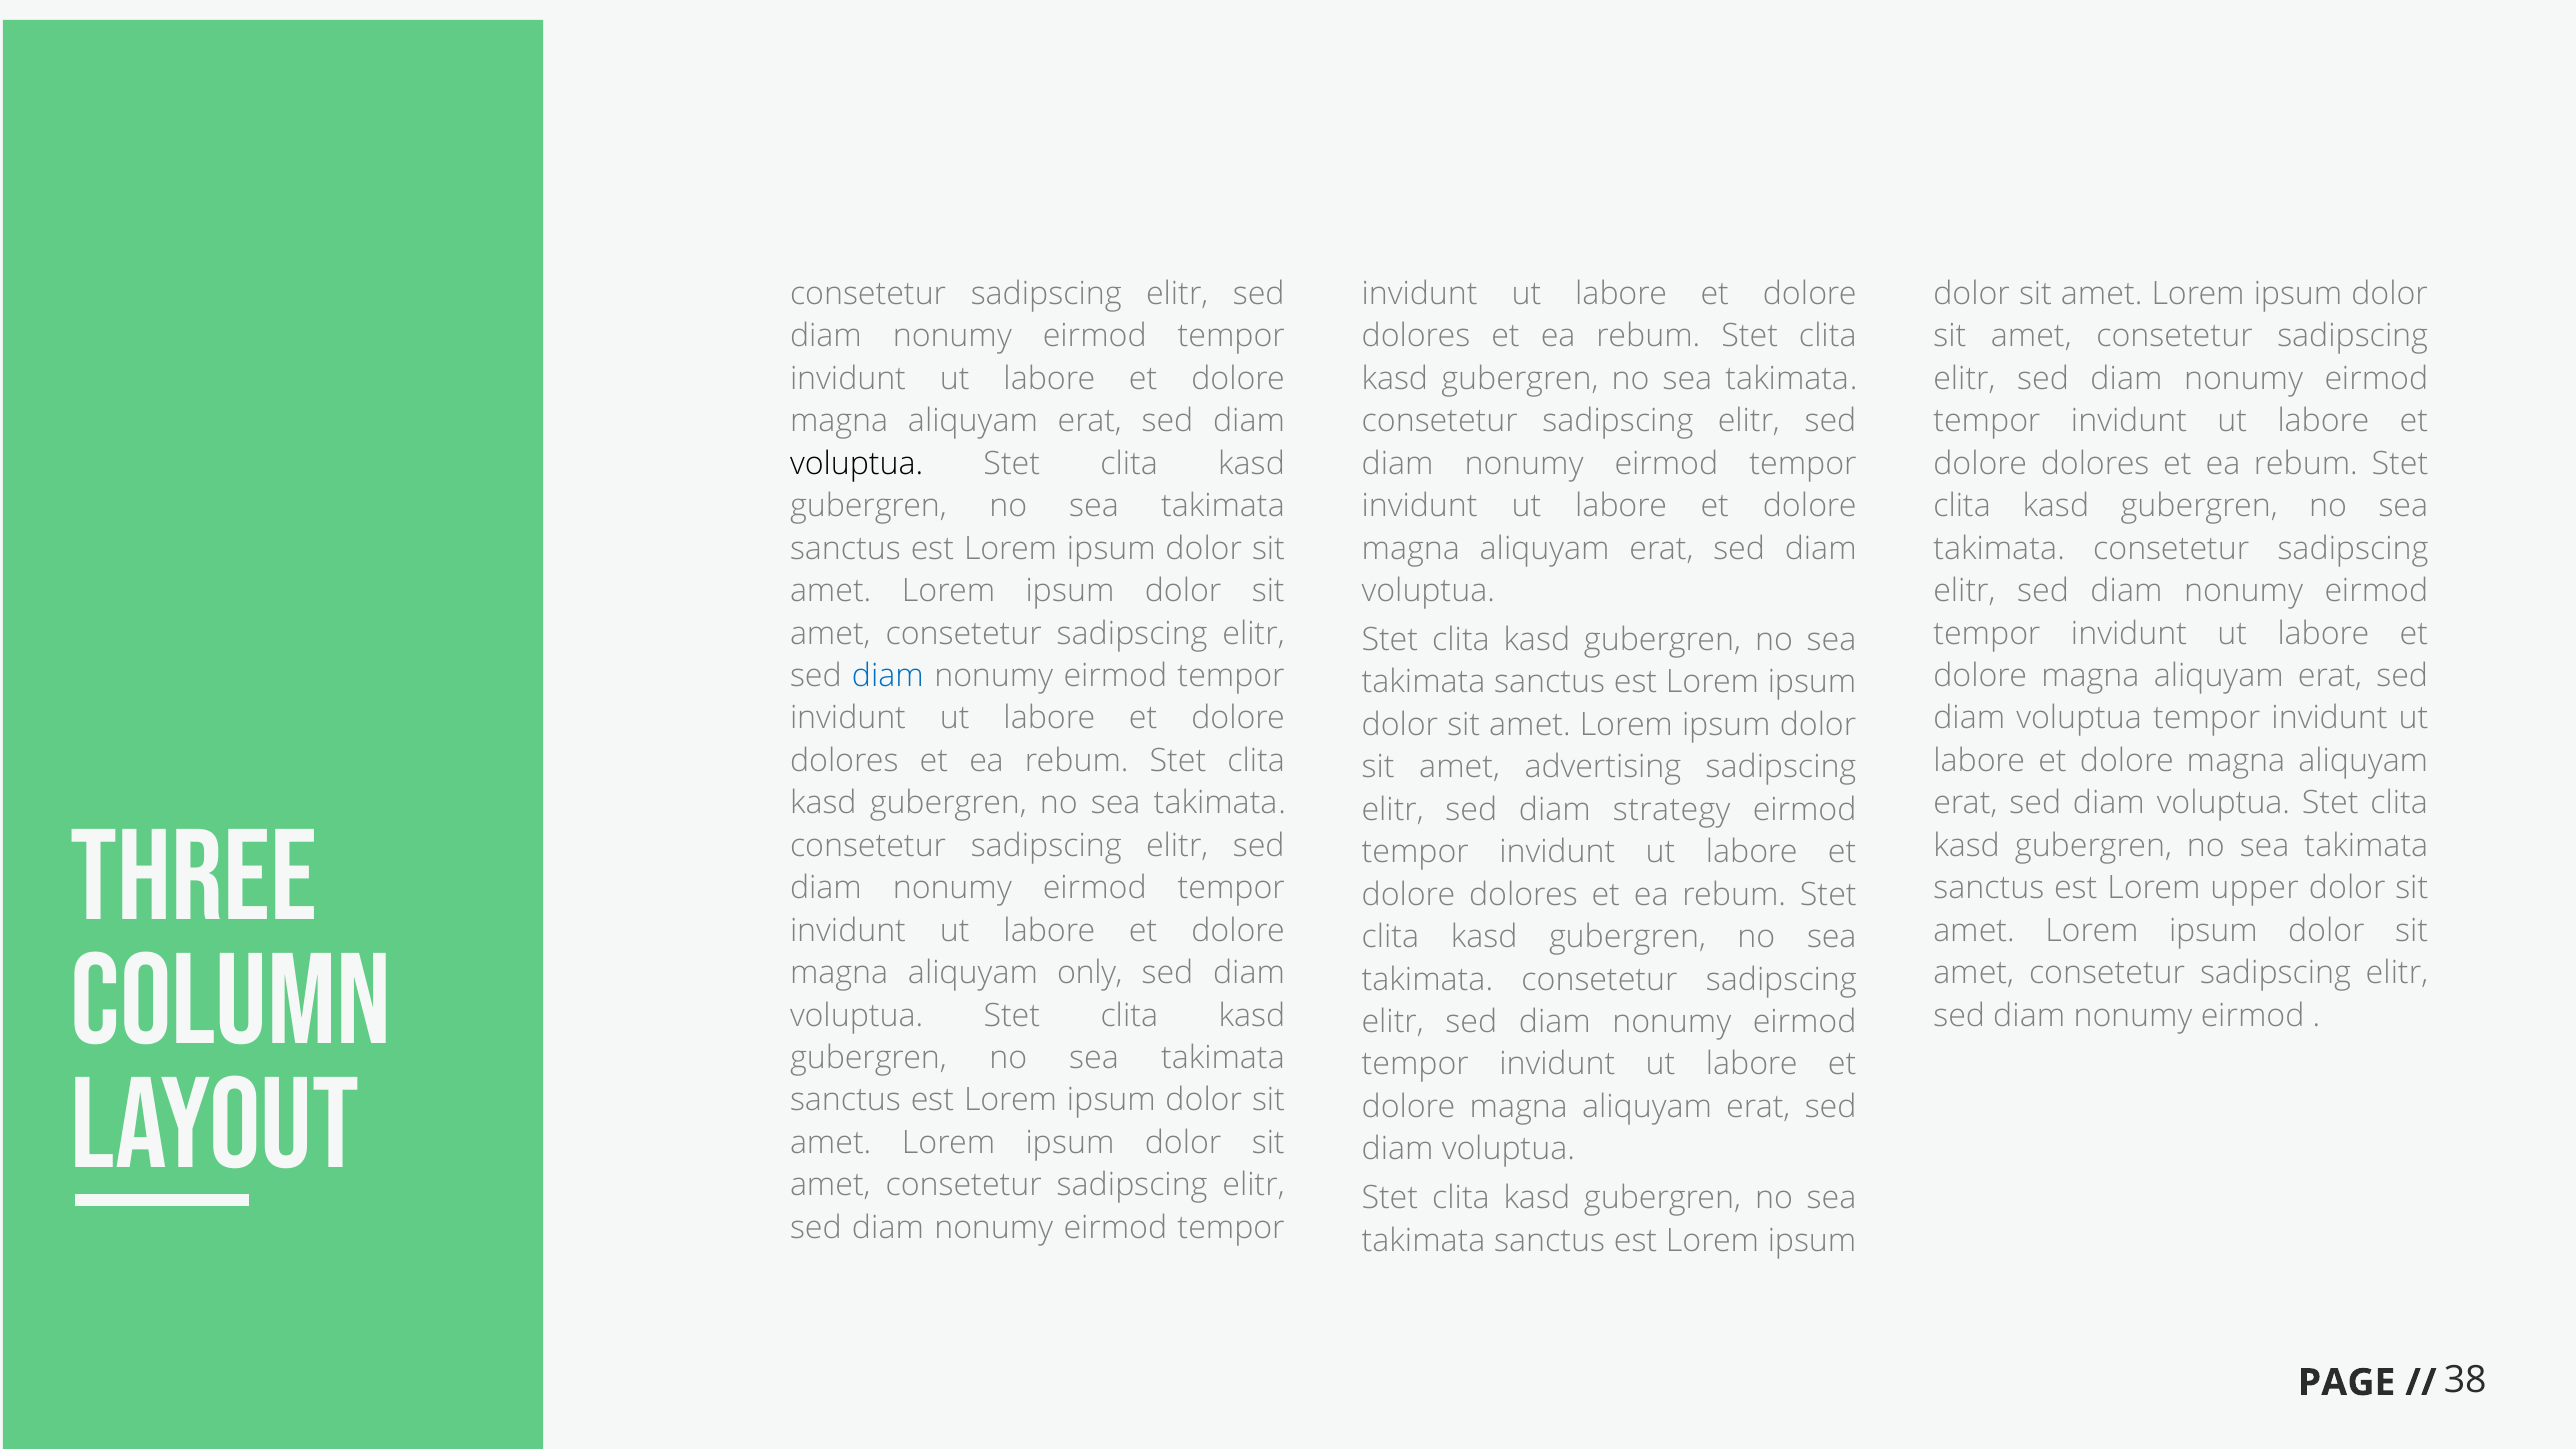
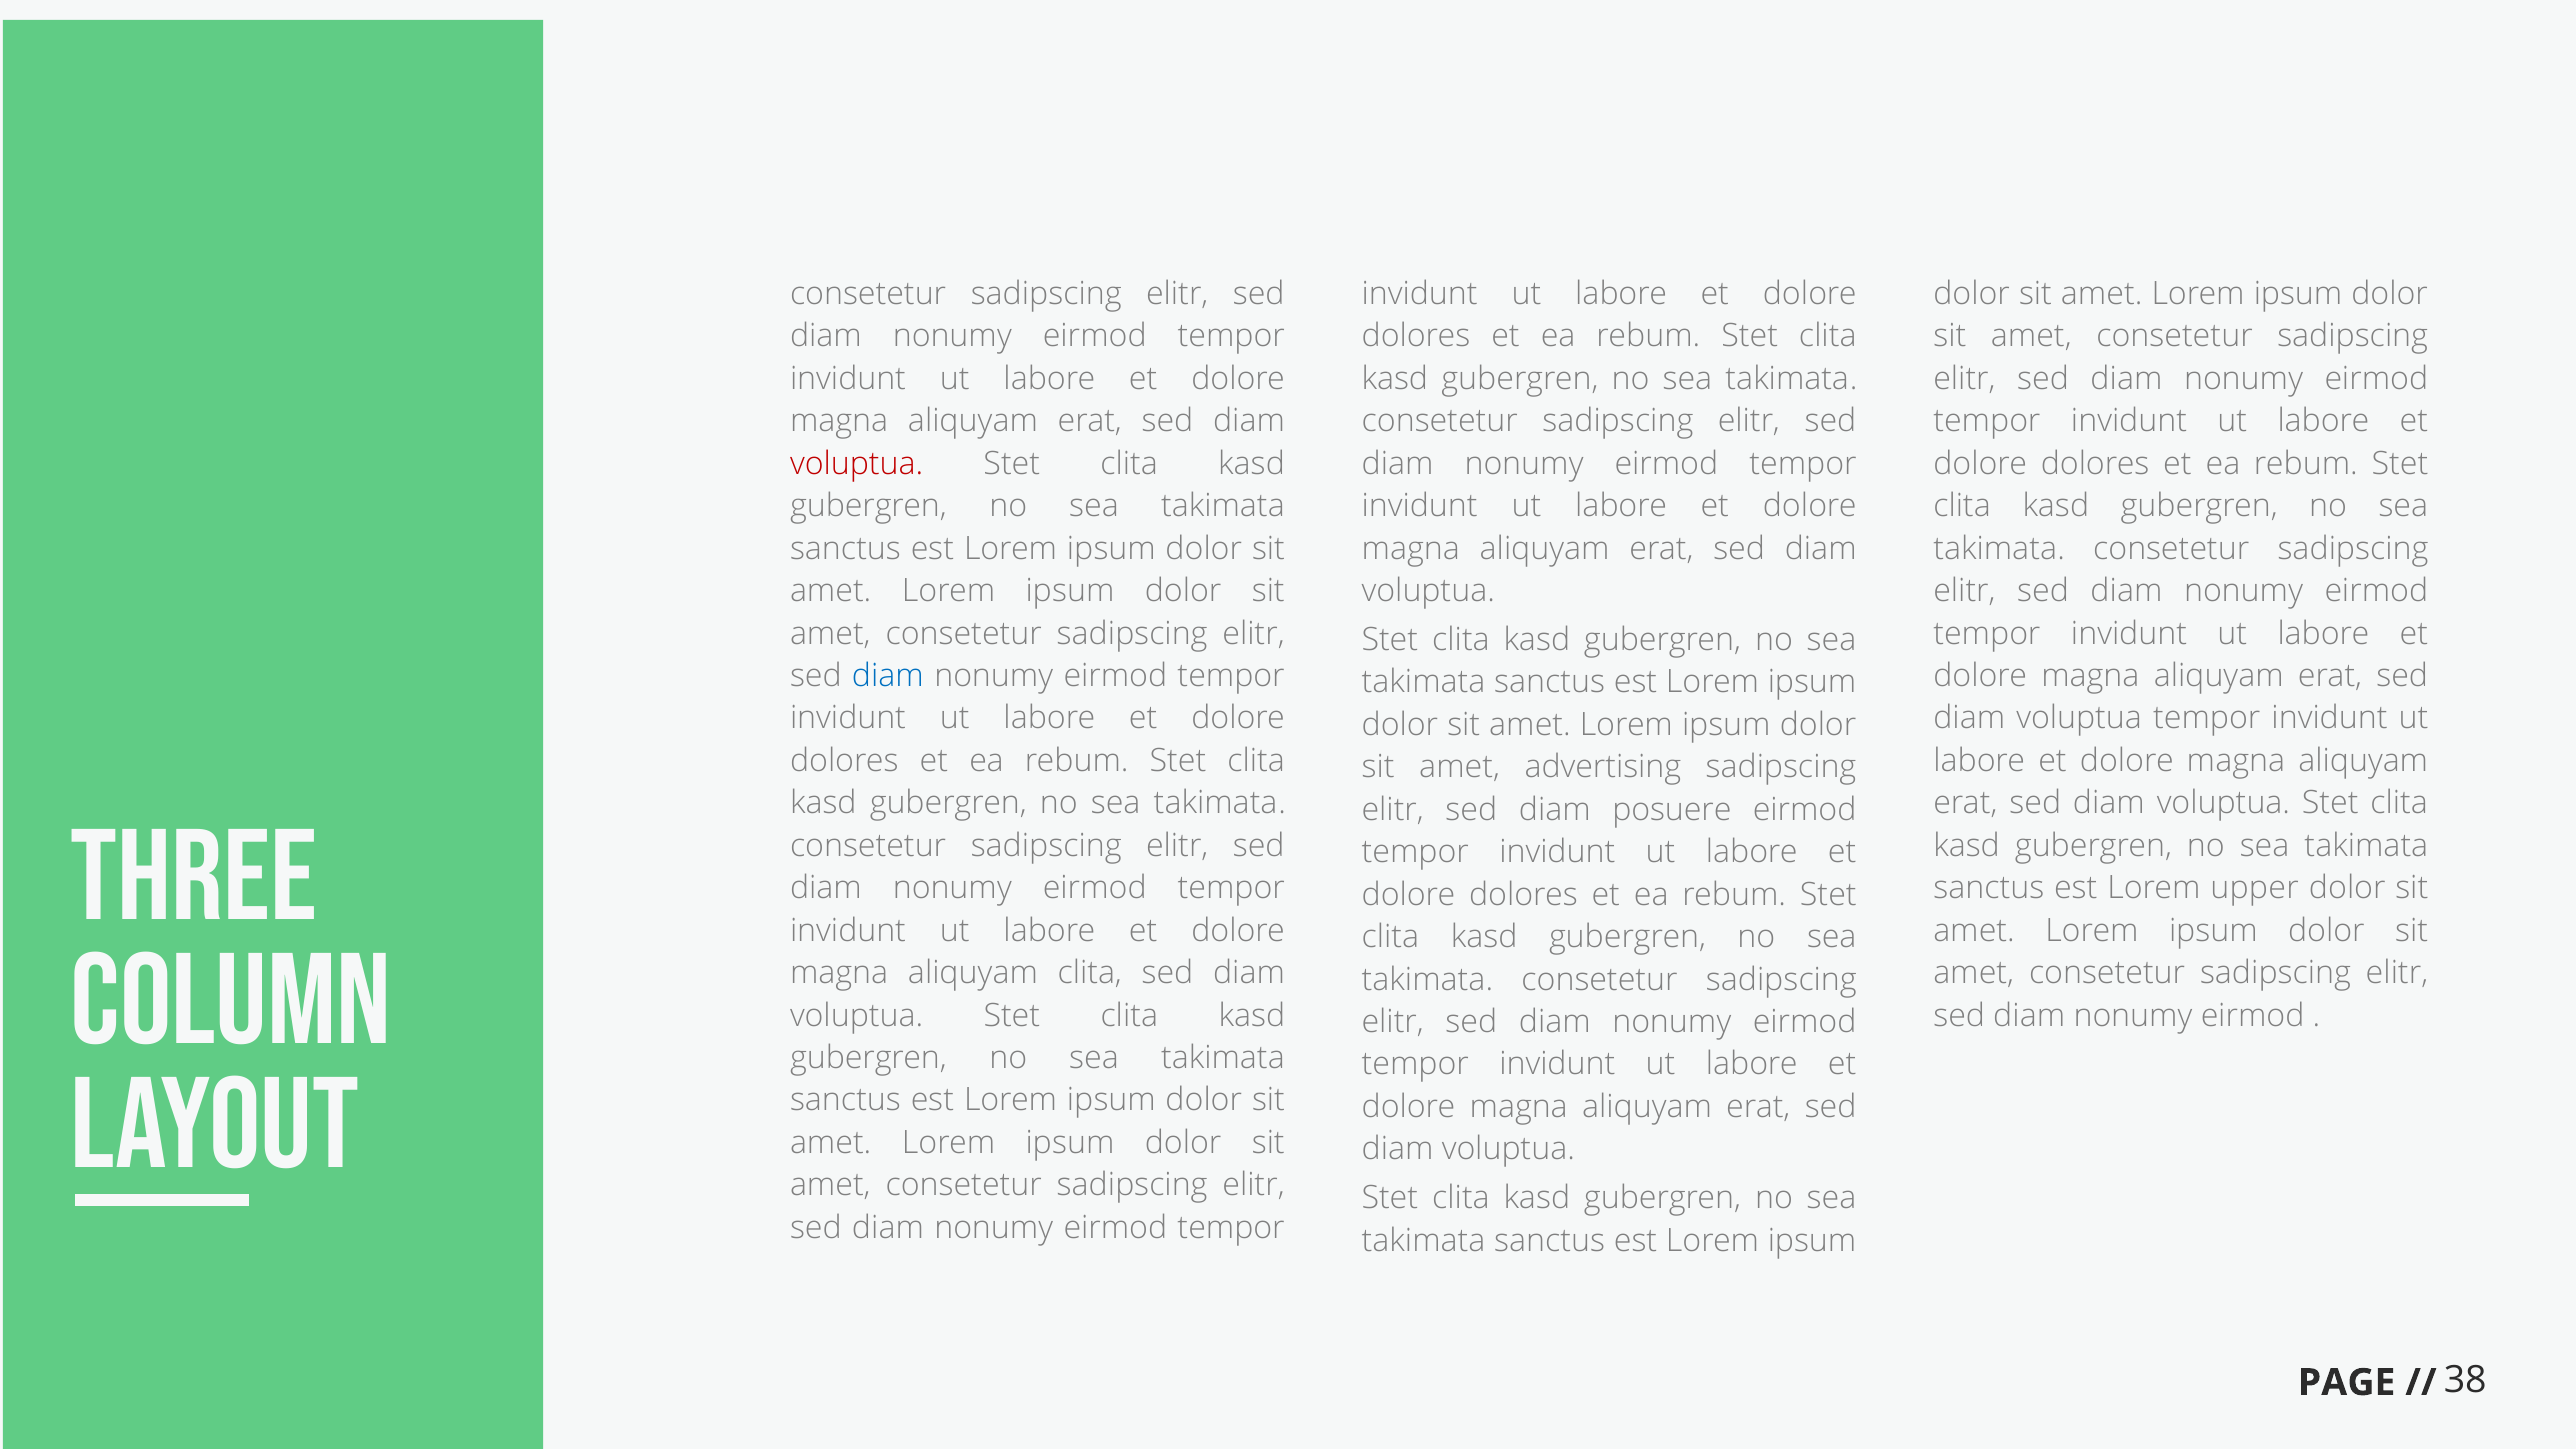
voluptua at (857, 464) colour: black -> red
strategy: strategy -> posuere
aliquyam only: only -> clita
